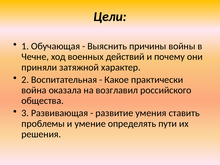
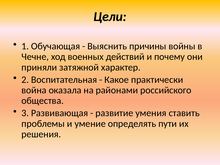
возглавил: возглавил -> районами
